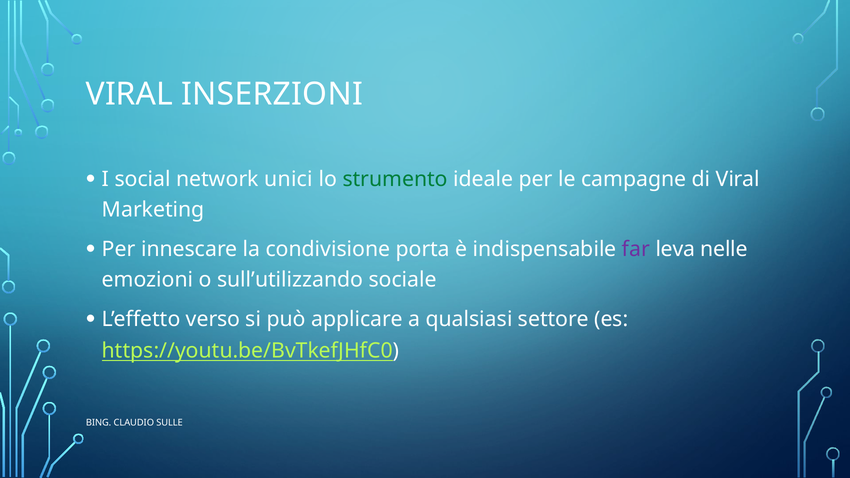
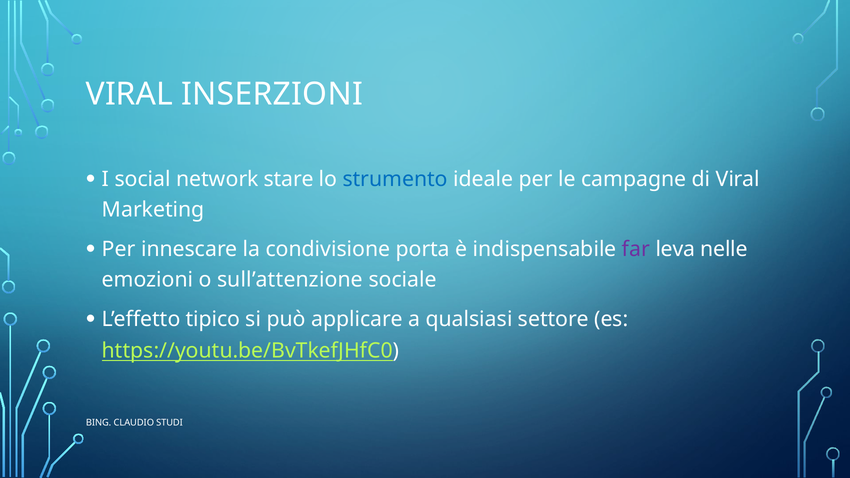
unici: unici -> stare
strumento colour: green -> blue
sull’utilizzando: sull’utilizzando -> sull’attenzione
verso: verso -> tipico
SULLE: SULLE -> STUDI
